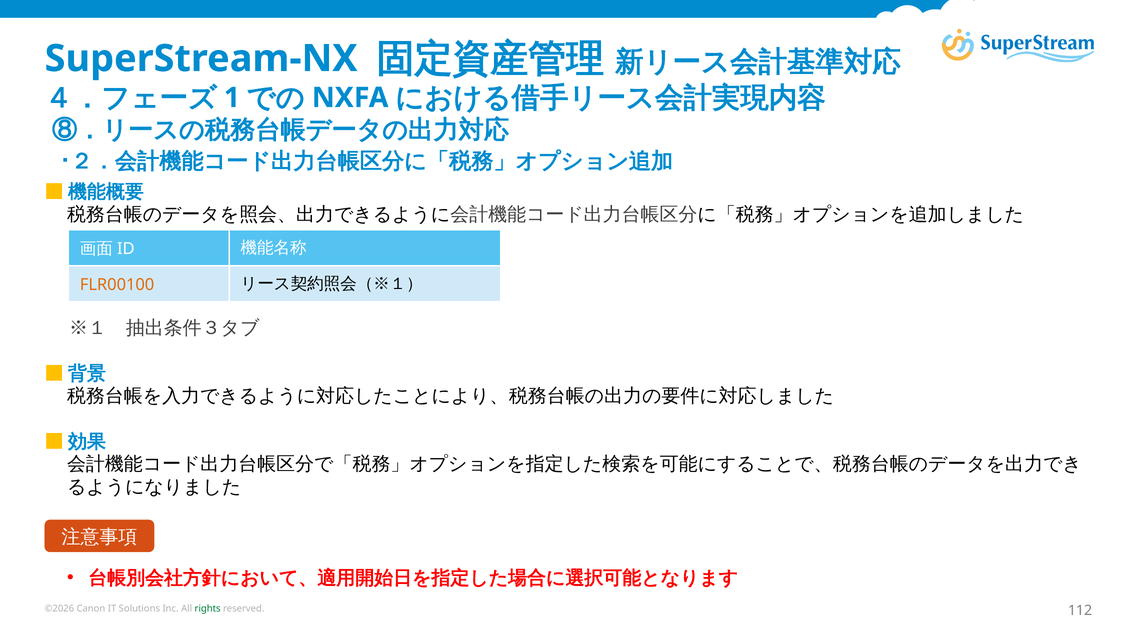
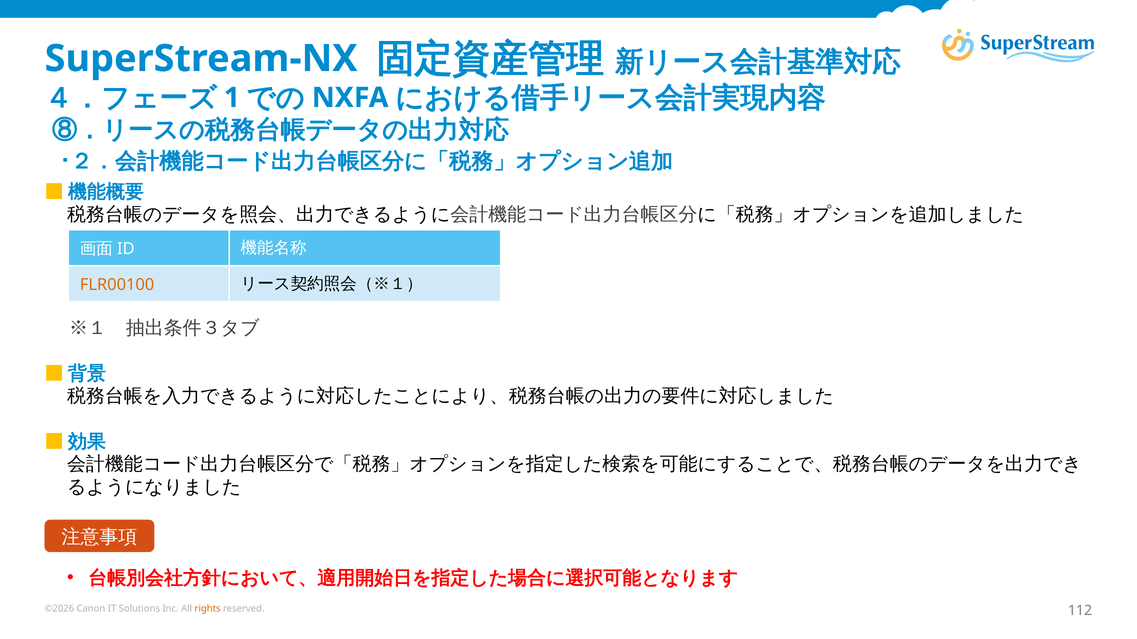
rights colour: green -> orange
